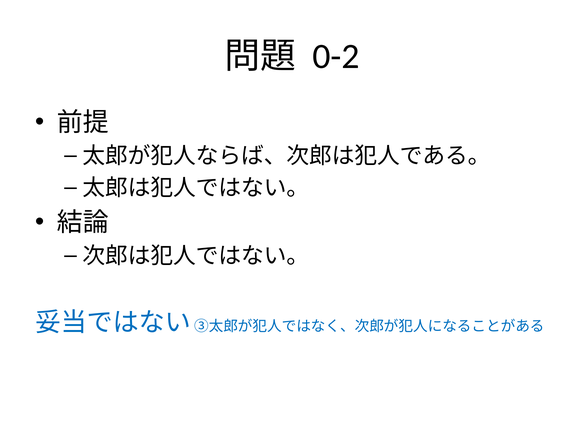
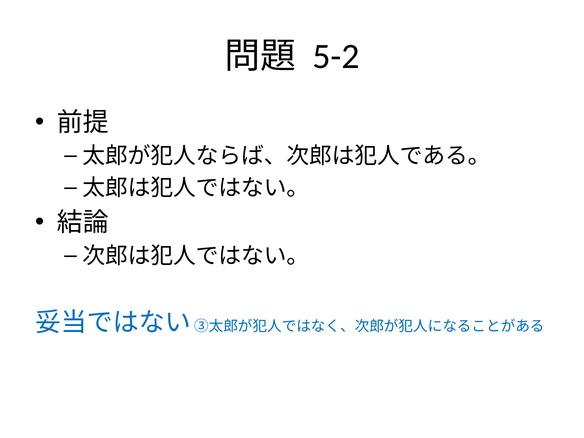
0-2: 0-2 -> 5-2
